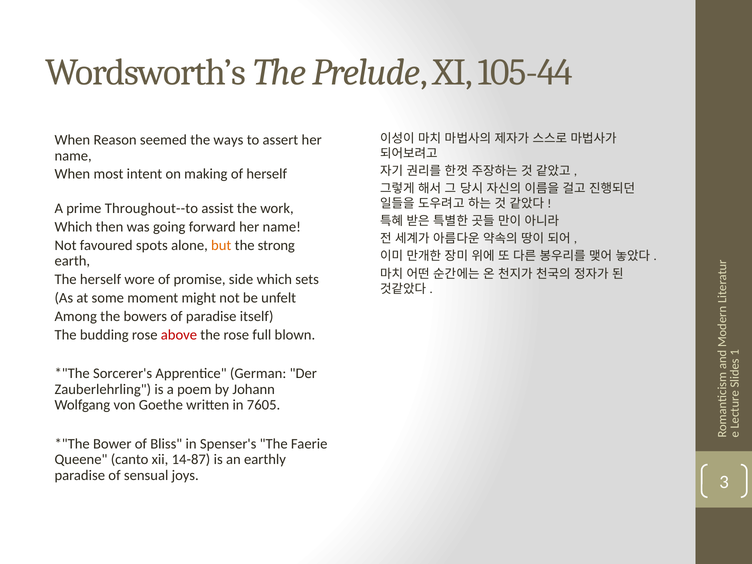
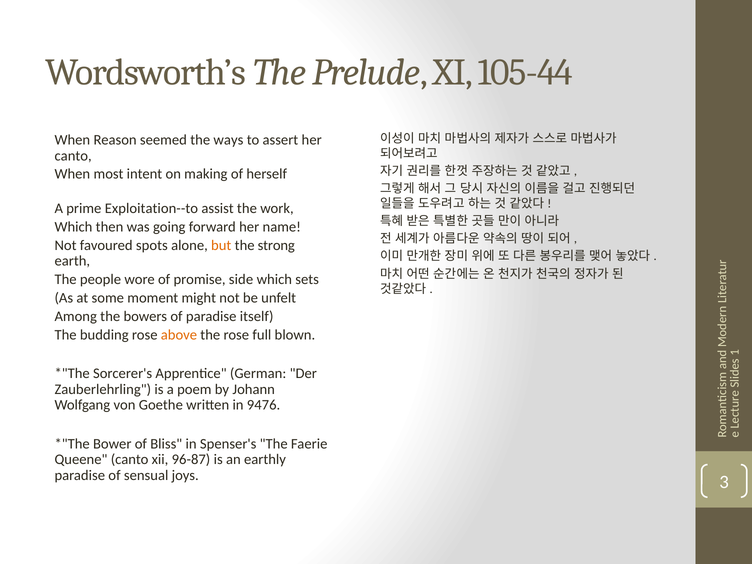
name at (73, 156): name -> canto
Throughout--to: Throughout--to -> Exploitation--to
The herself: herself -> people
above colour: red -> orange
7605: 7605 -> 9476
14-87: 14-87 -> 96-87
